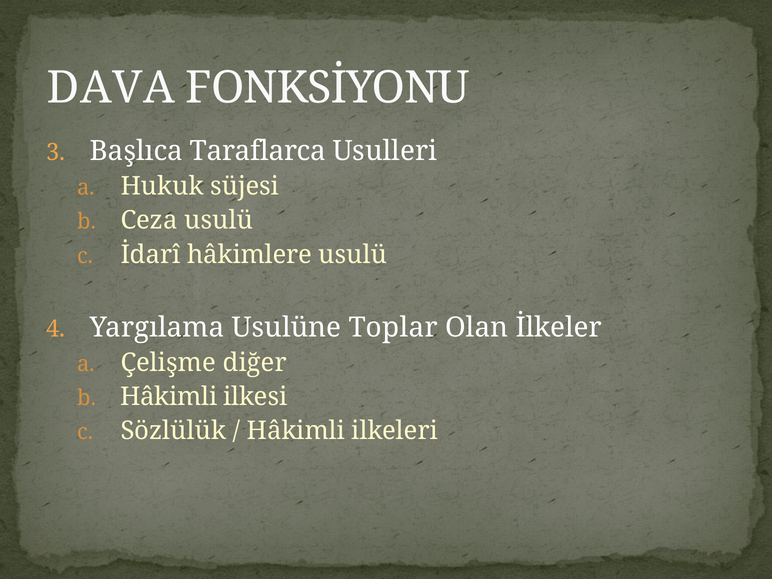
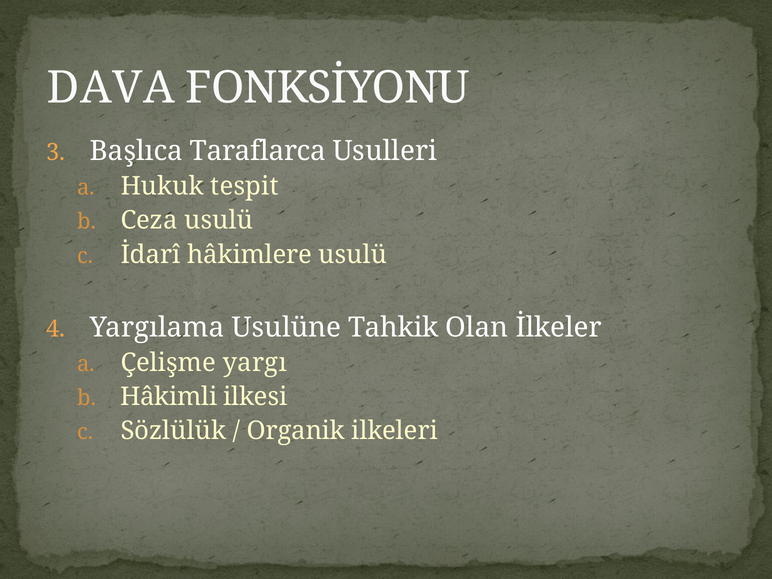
süjesi: süjesi -> tespit
Toplar: Toplar -> Tahkik
diğer: diğer -> yargı
Hâkimli at (296, 431): Hâkimli -> Organik
